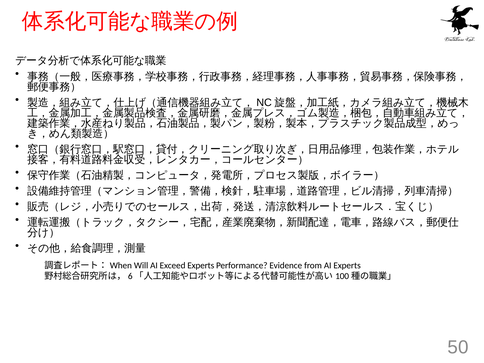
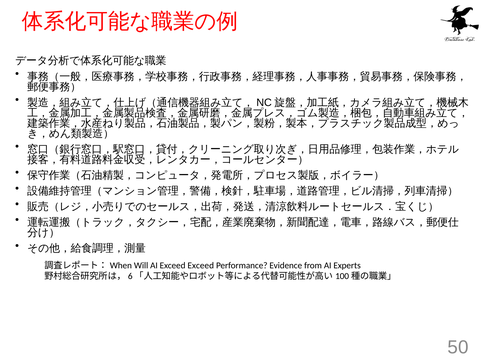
Exceed Experts: Experts -> Exceed
